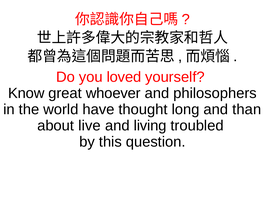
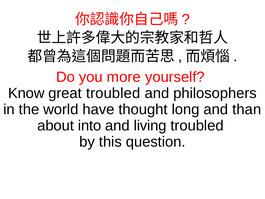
loved: loved -> more
great whoever: whoever -> troubled
live: live -> into
